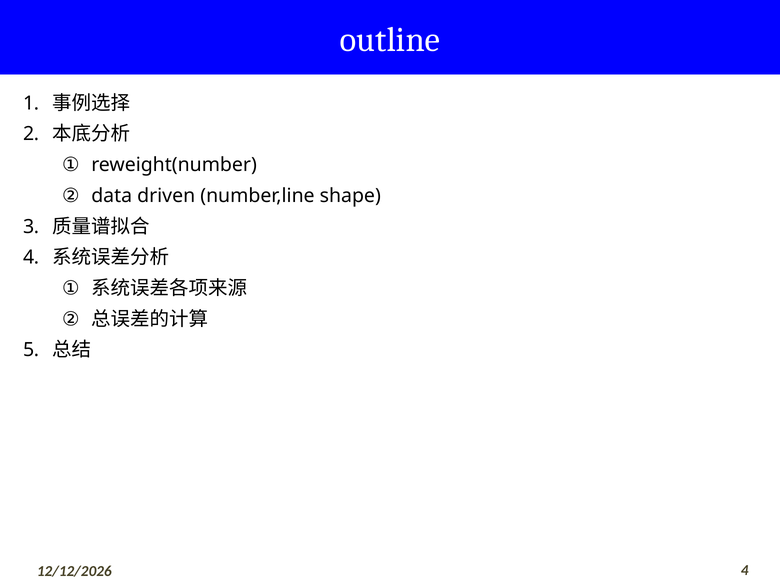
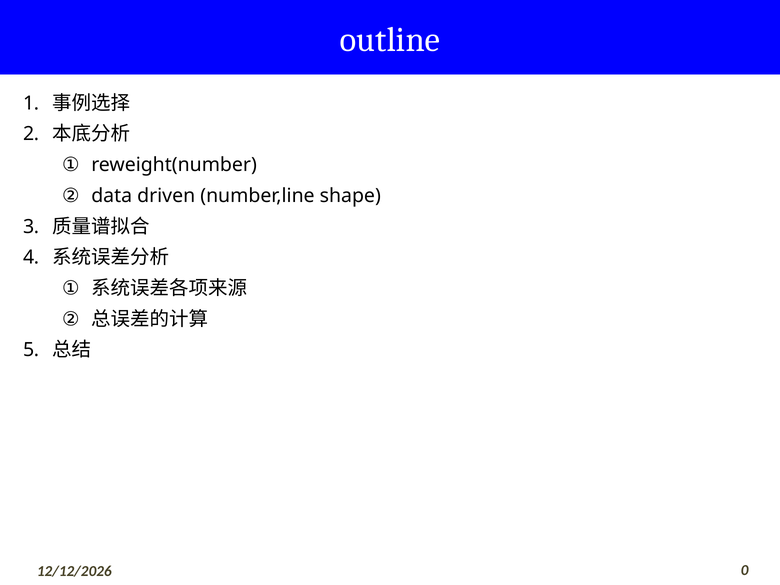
4 at (745, 570): 4 -> 0
